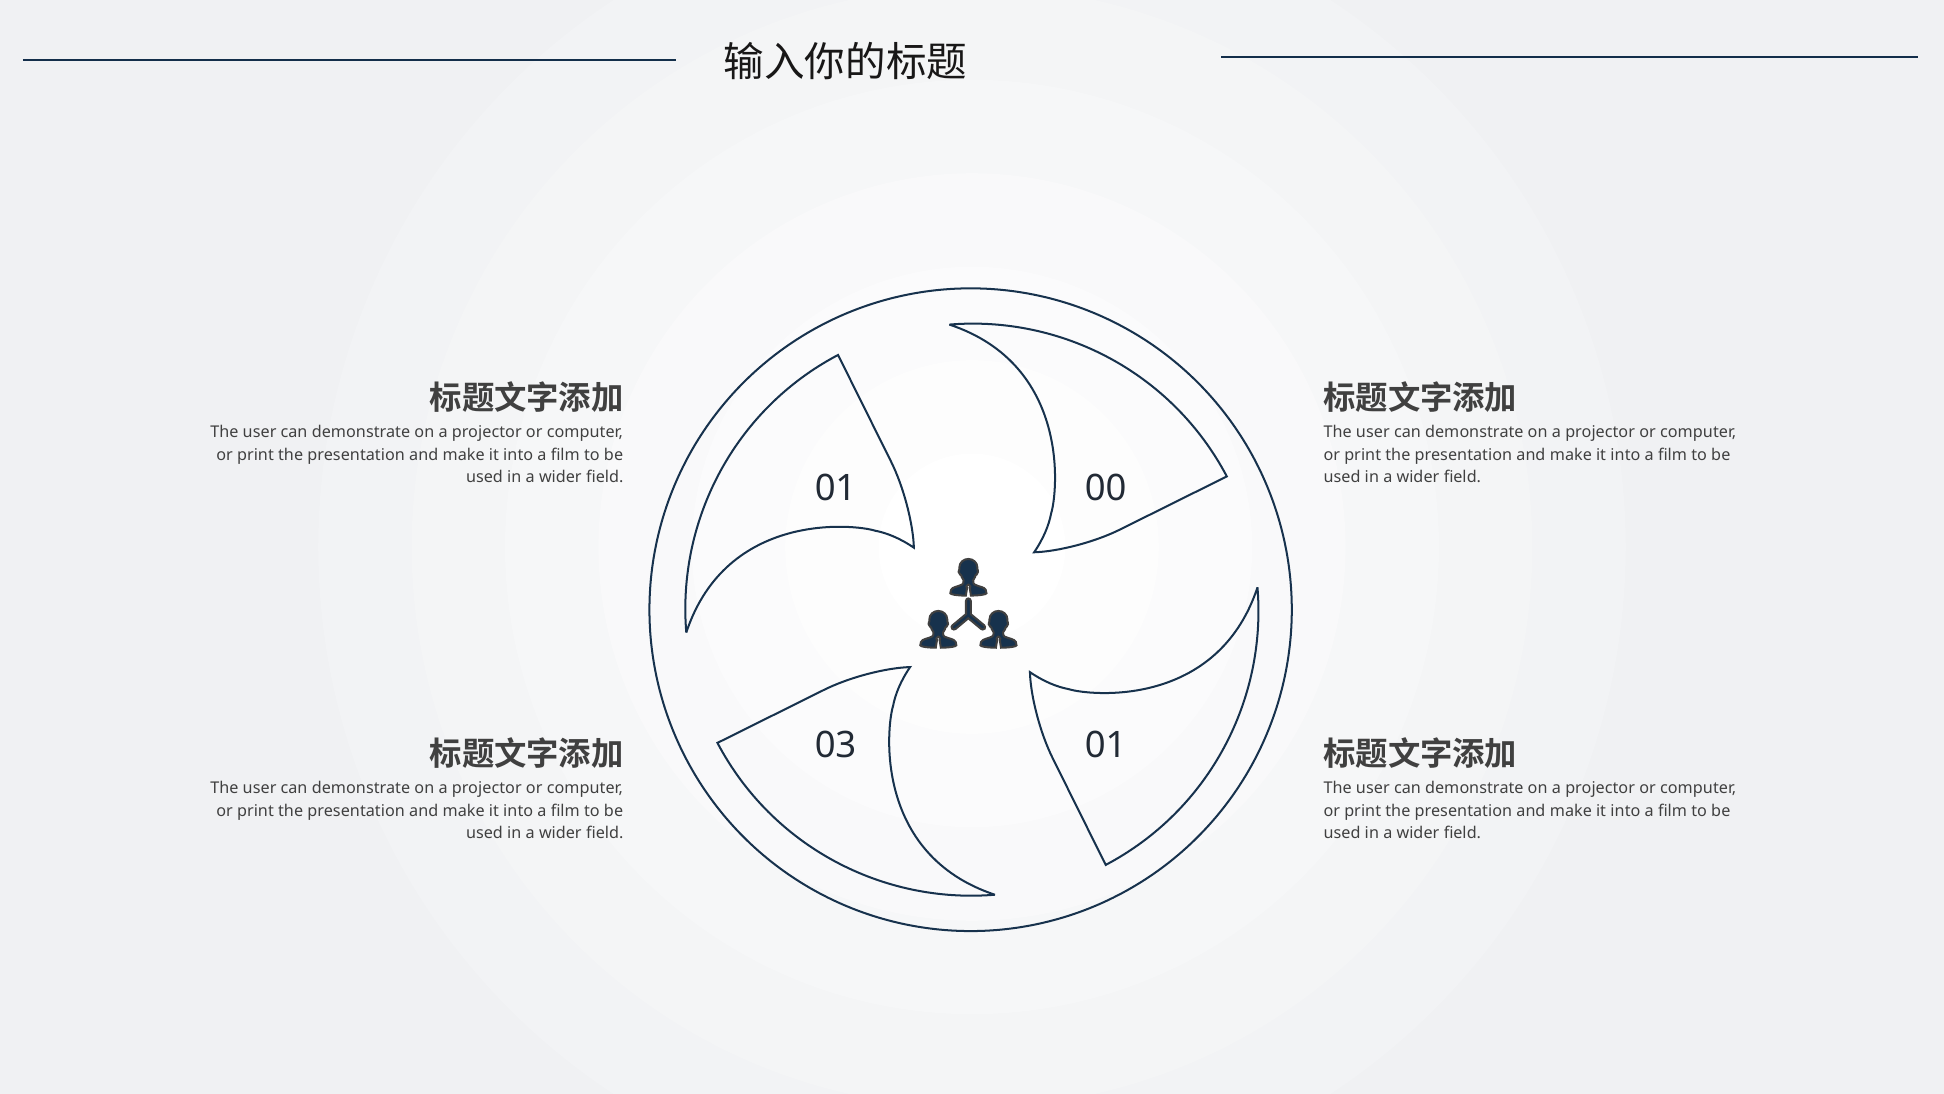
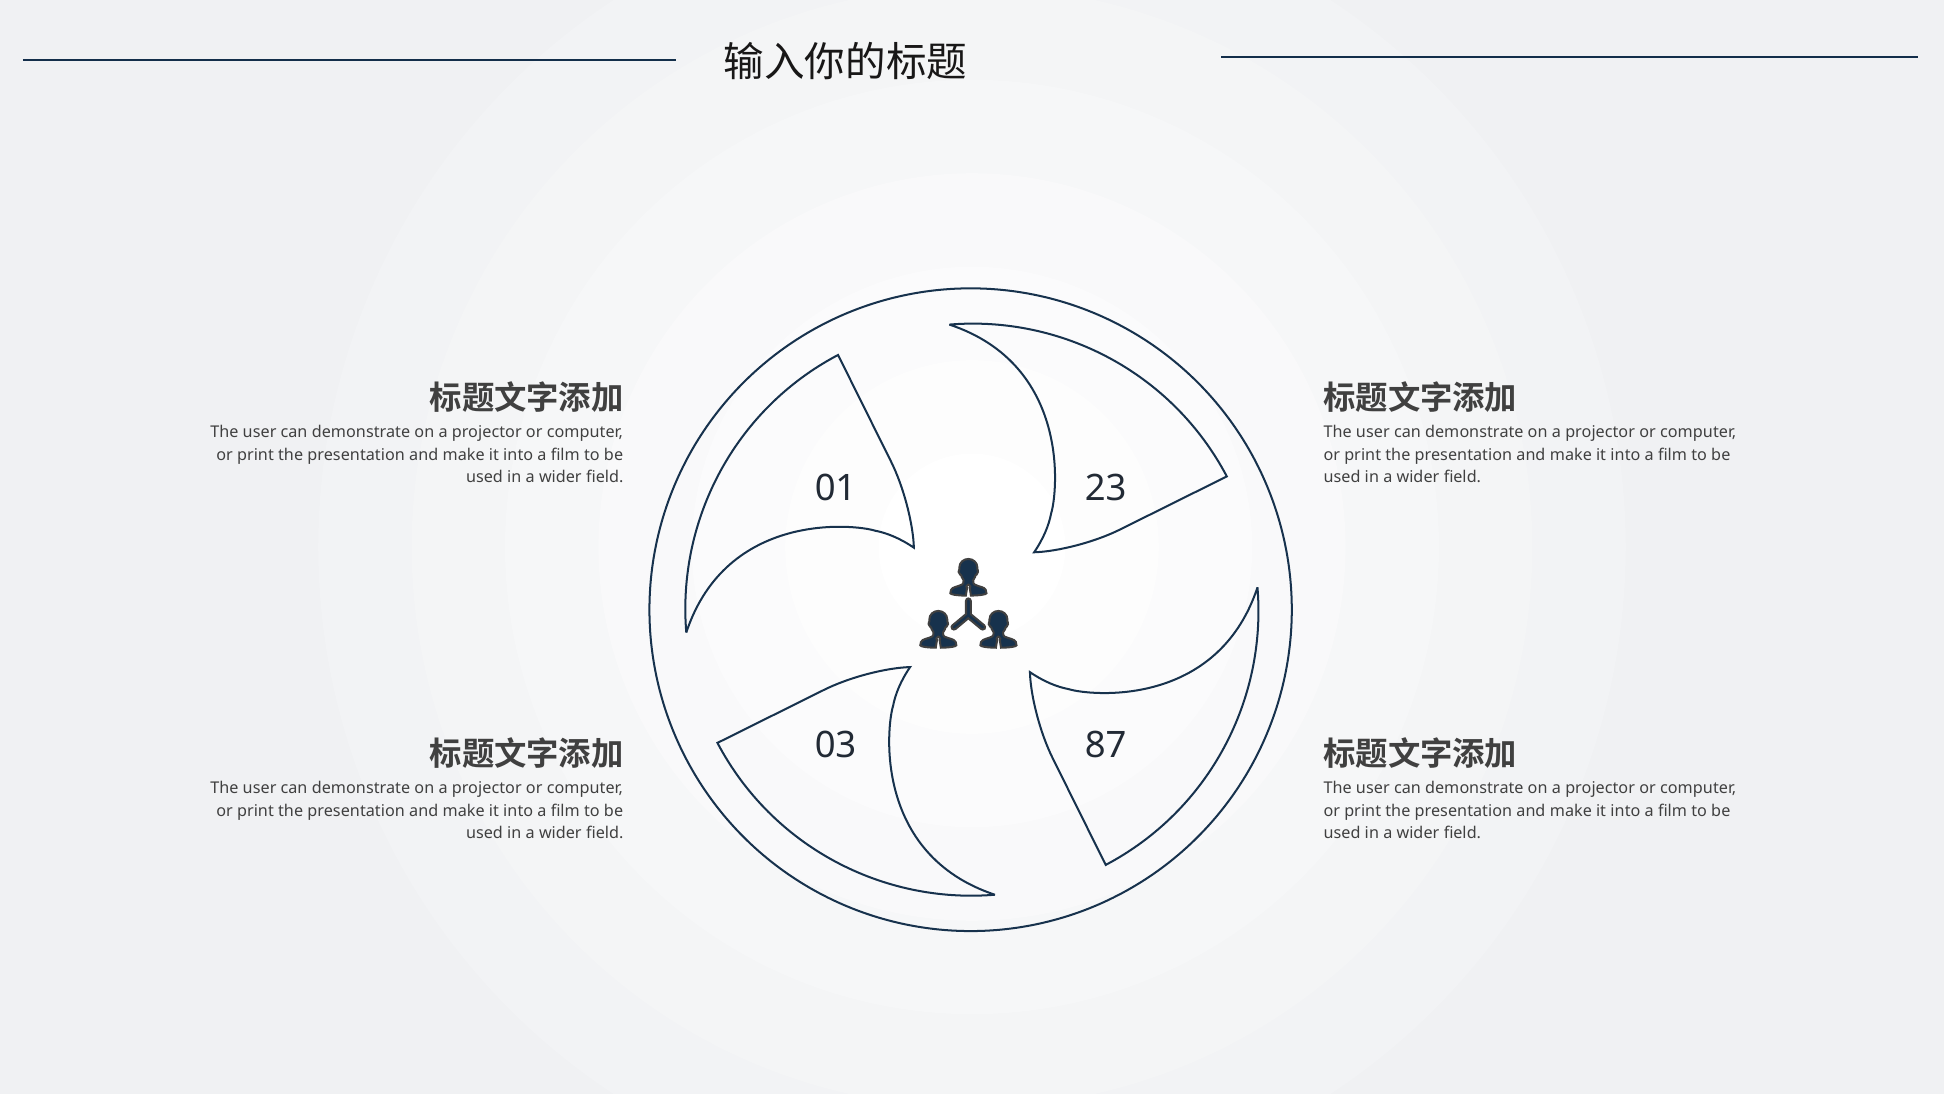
00: 00 -> 23
03 01: 01 -> 87
